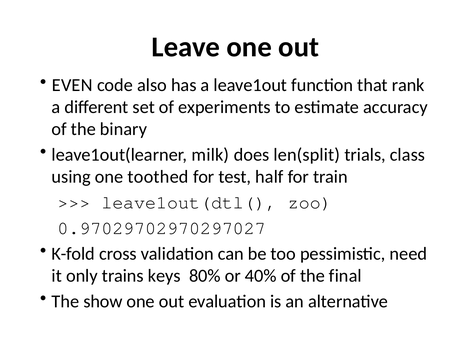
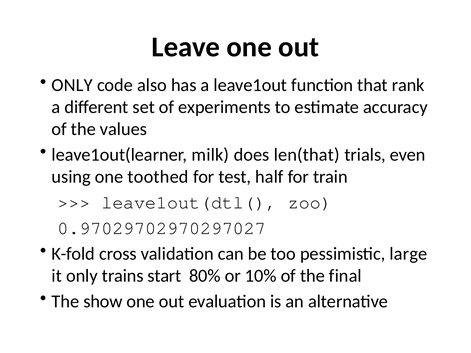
EVEN at (72, 85): EVEN -> ONLY
binary: binary -> values
len(split: len(split -> len(that
class: class -> even
need: need -> large
keys: keys -> start
40%: 40% -> 10%
